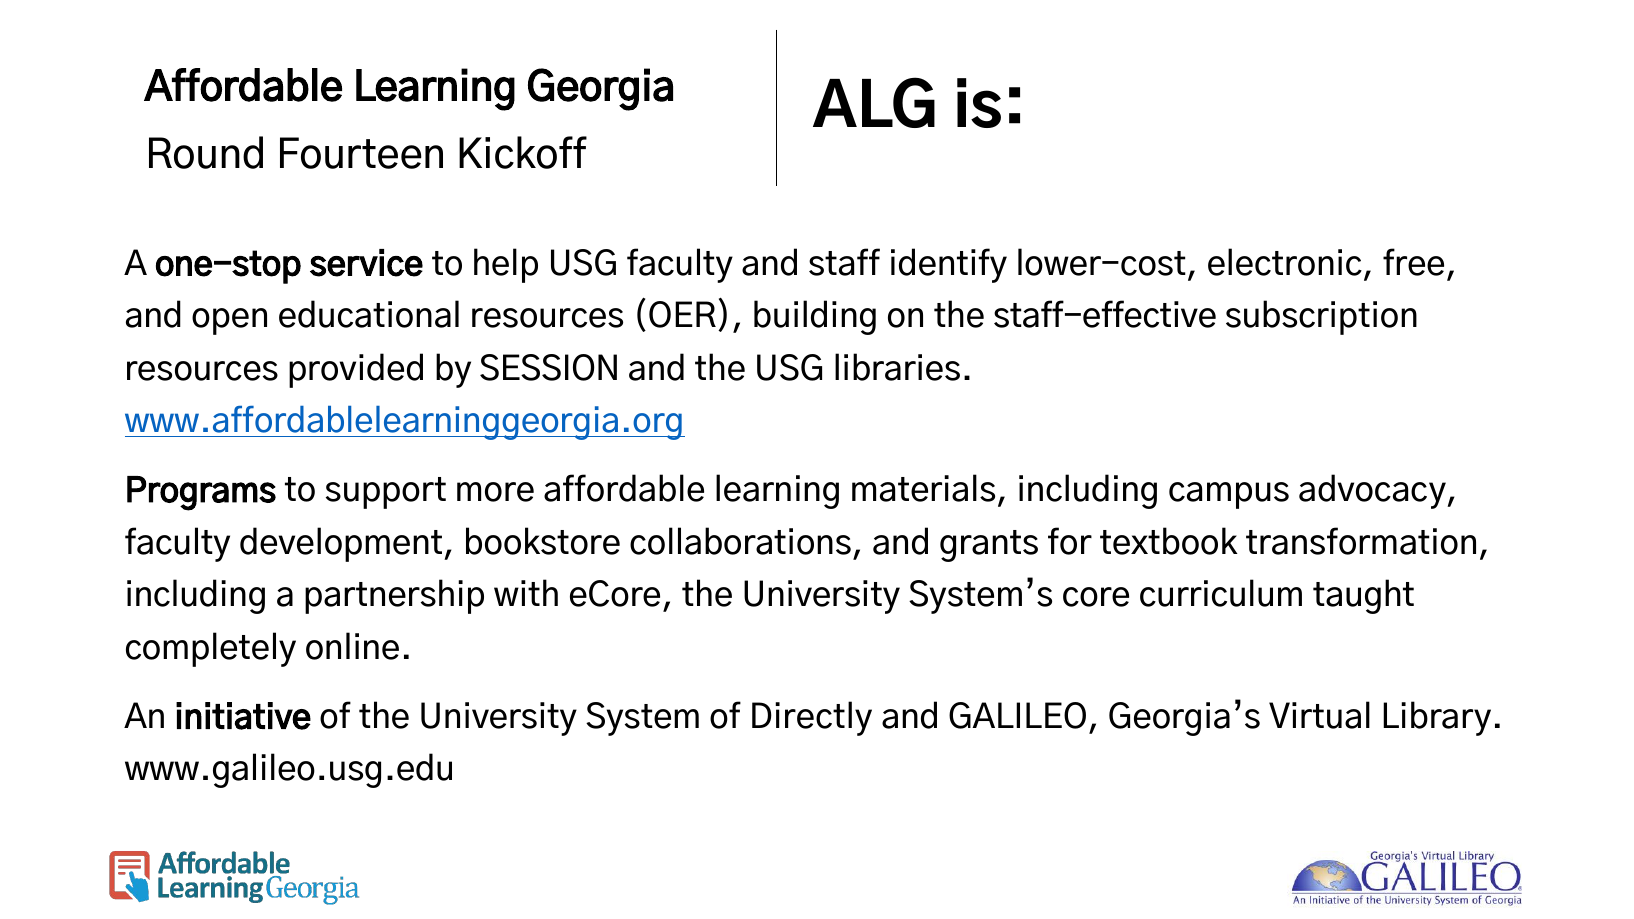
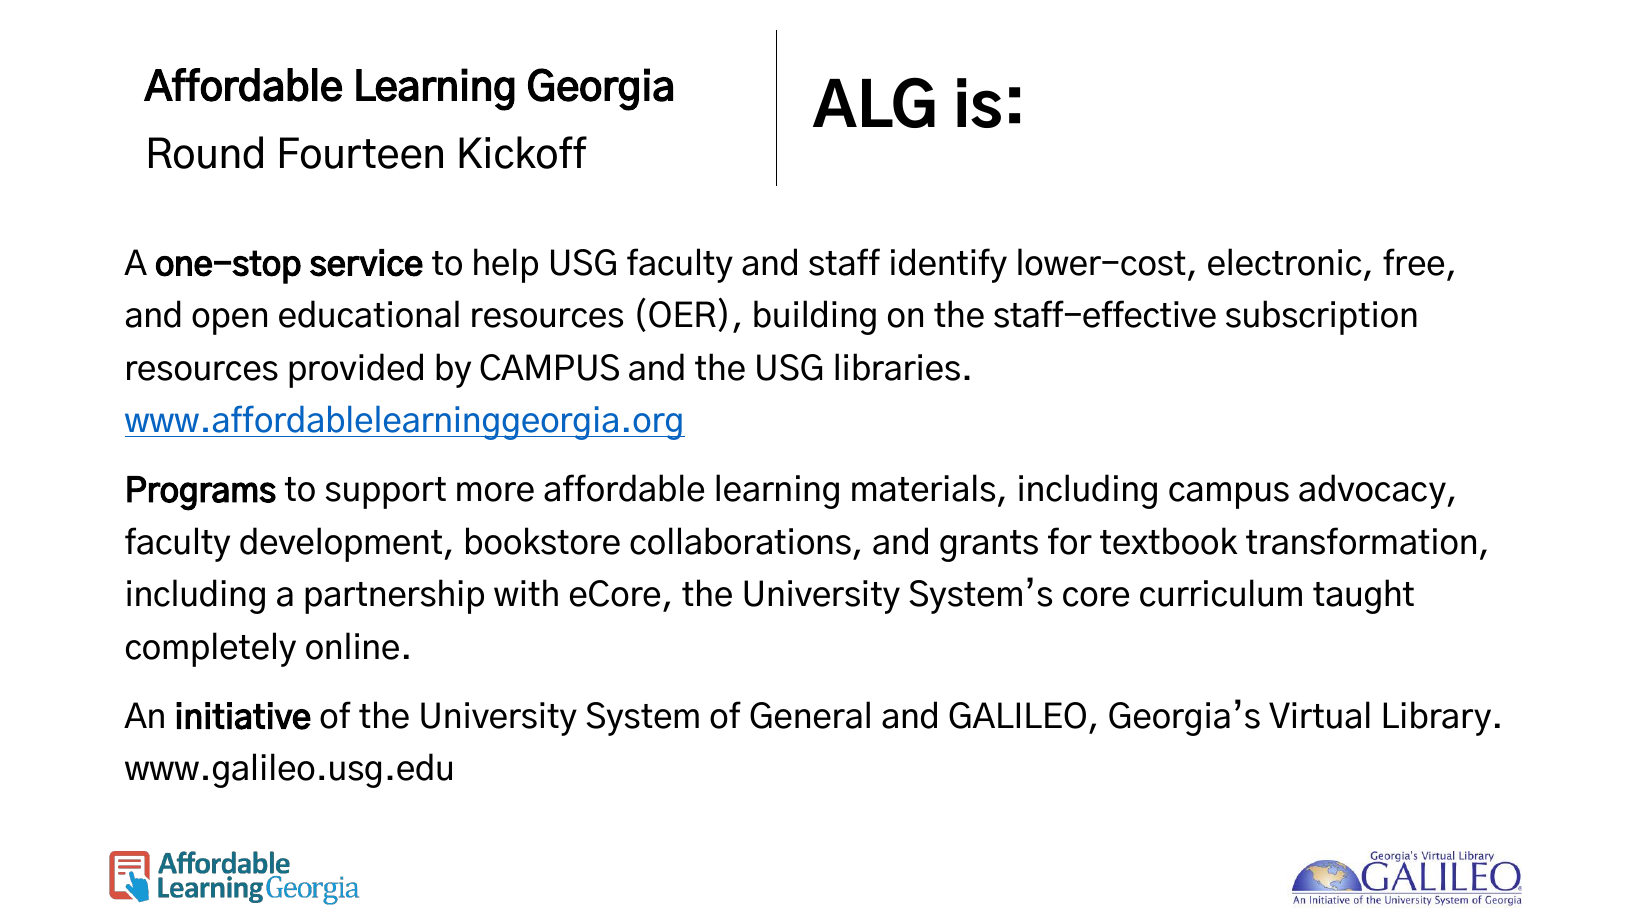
by SESSION: SESSION -> CAMPUS
Directly: Directly -> General
